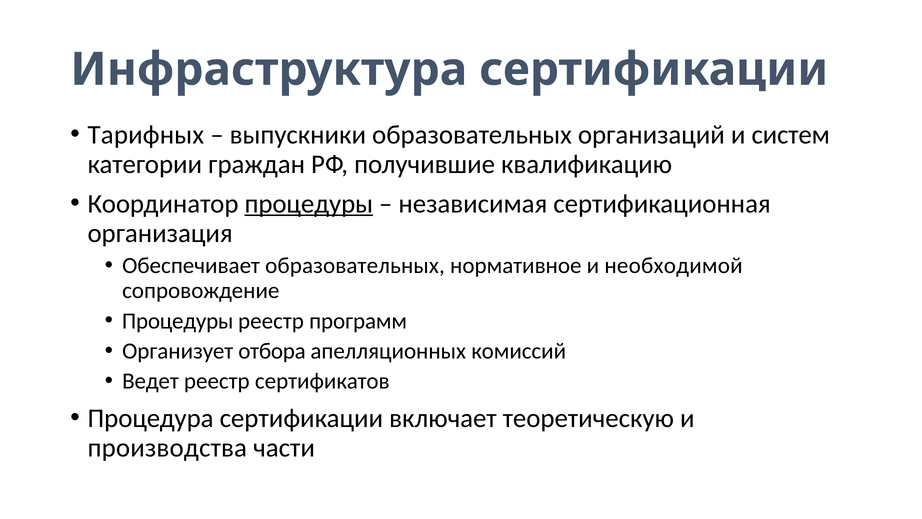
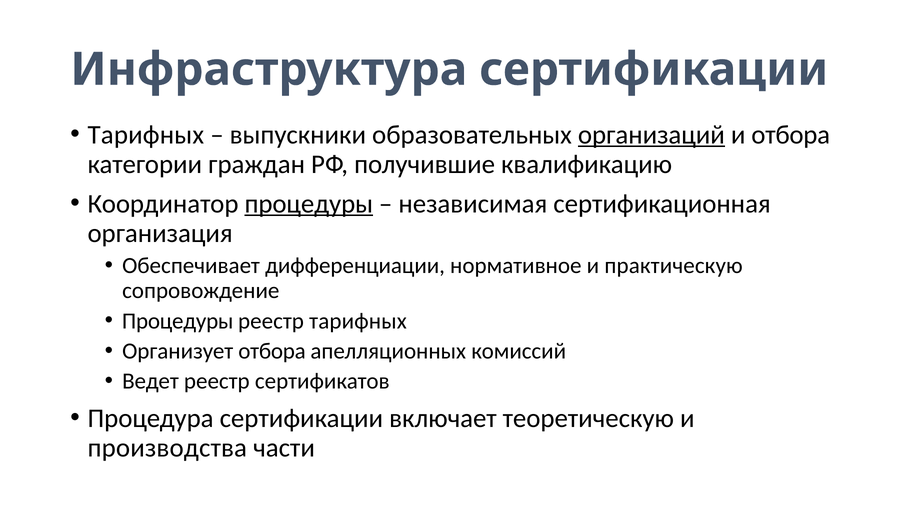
организаций underline: none -> present
и систем: систем -> отбора
Обеспечивает образовательных: образовательных -> дифференциации
необходимой: необходимой -> практическую
реестр программ: программ -> тарифных
